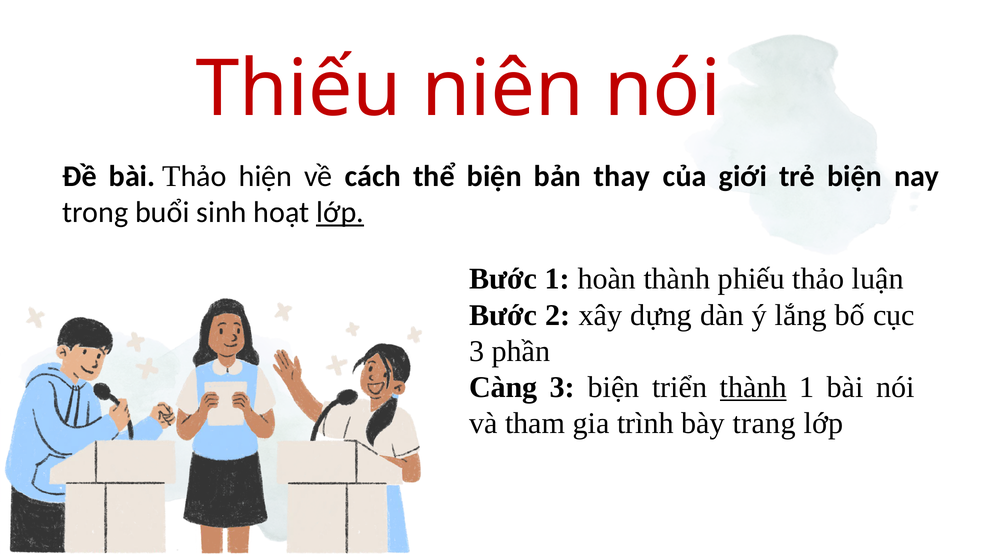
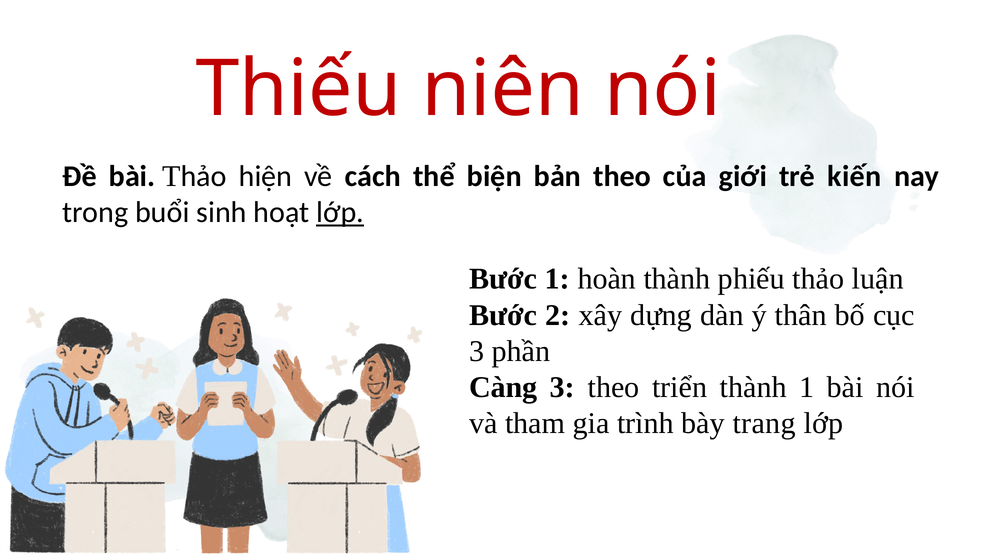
bản thay: thay -> theo
trẻ biện: biện -> kiến
lắng: lắng -> thân
3 biện: biện -> theo
thành at (753, 388) underline: present -> none
